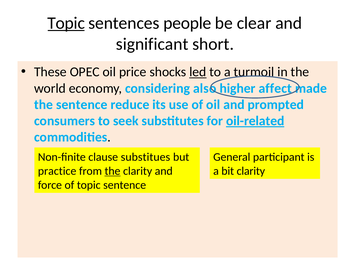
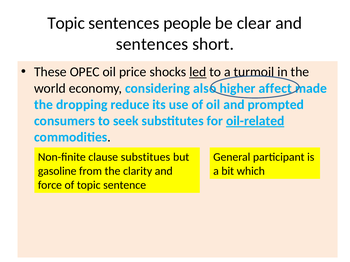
Topic at (66, 23) underline: present -> none
significant at (152, 44): significant -> sentences
the sentence: sentence -> dropping
practice: practice -> gasoline
the at (113, 171) underline: present -> none
bit clarity: clarity -> which
